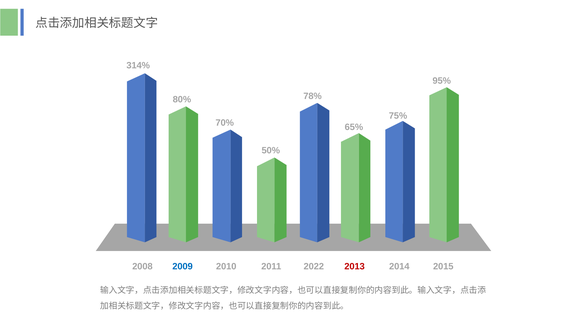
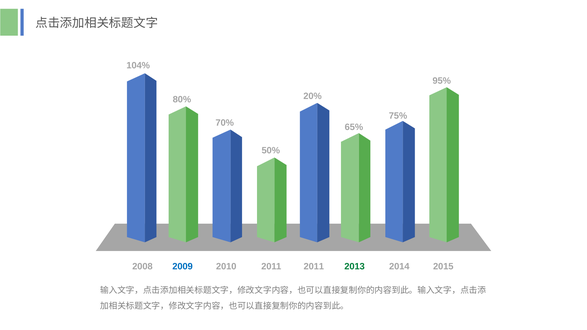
314%: 314% -> 104%
78%: 78% -> 20%
2022 at (314, 267): 2022 -> 2011
2013 colour: red -> green
